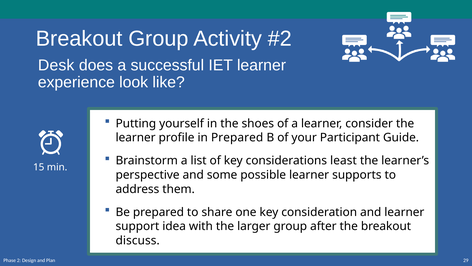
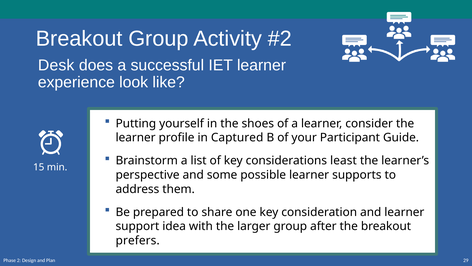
in Prepared: Prepared -> Captured
discuss: discuss -> prefers
